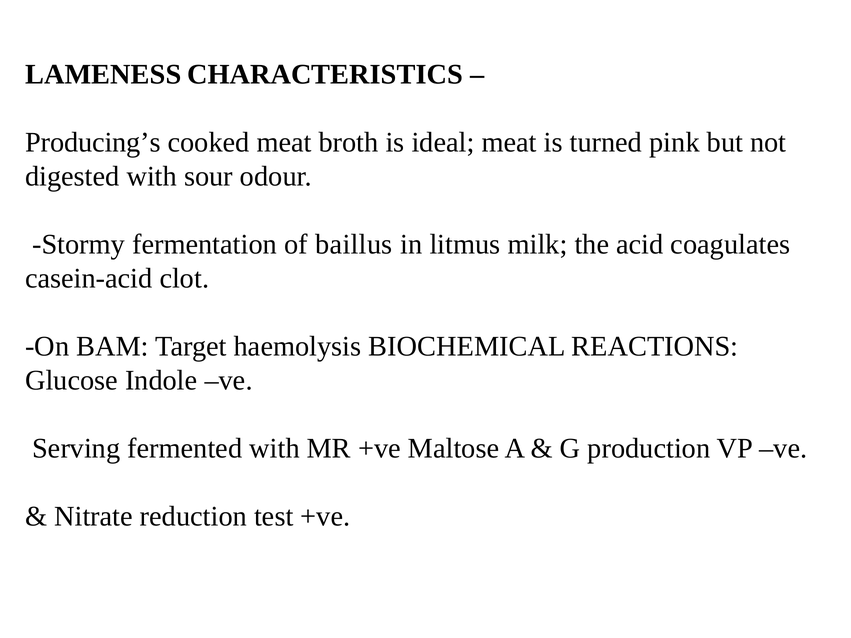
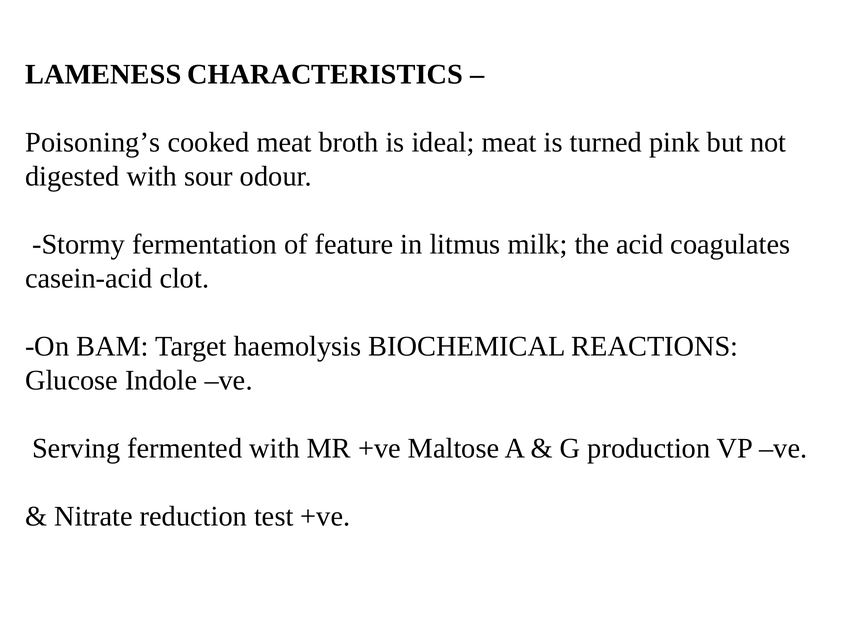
Producing’s: Producing’s -> Poisoning’s
baillus: baillus -> feature
